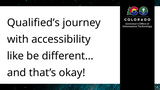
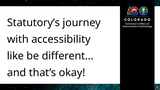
Qualified’s: Qualified’s -> Statutory’s
